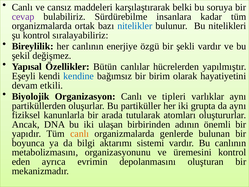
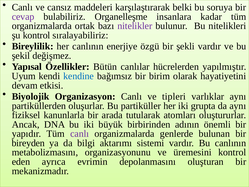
Sürdürebilme: Sürdürebilme -> Organelleşme
nitelikler colour: blue -> purple
Eşeyli: Eşeyli -> Uyum
etkili: etkili -> etkisi
ulaşan: ulaşan -> büyük
canlı at (80, 134) colour: orange -> purple
boyunca: boyunca -> bireyden
